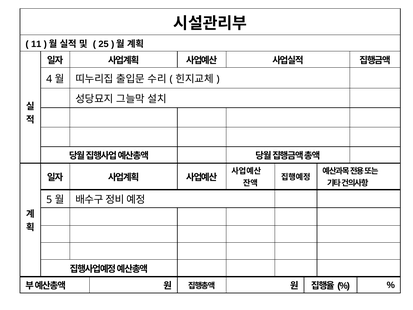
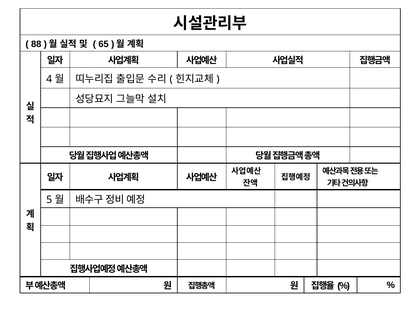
11: 11 -> 88
25: 25 -> 65
